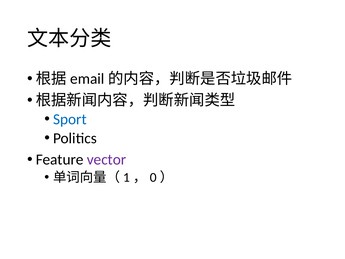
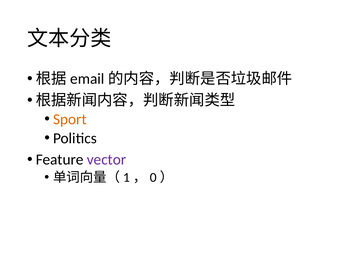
Sport colour: blue -> orange
